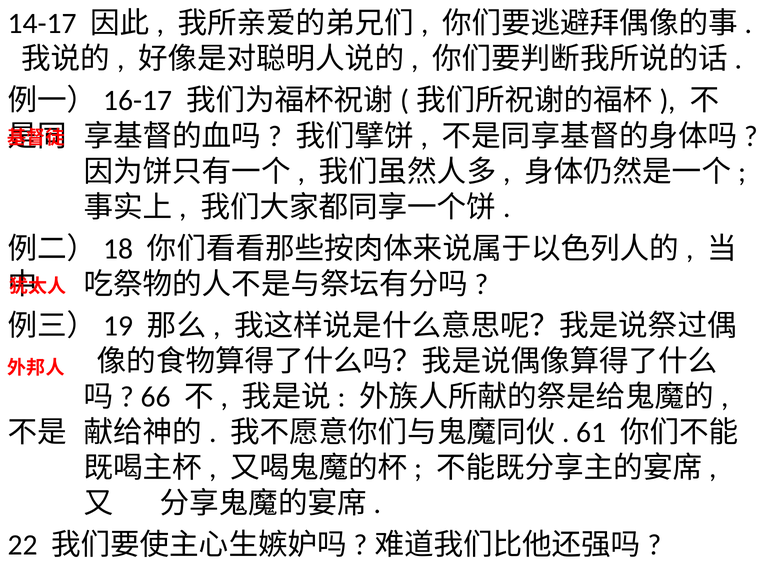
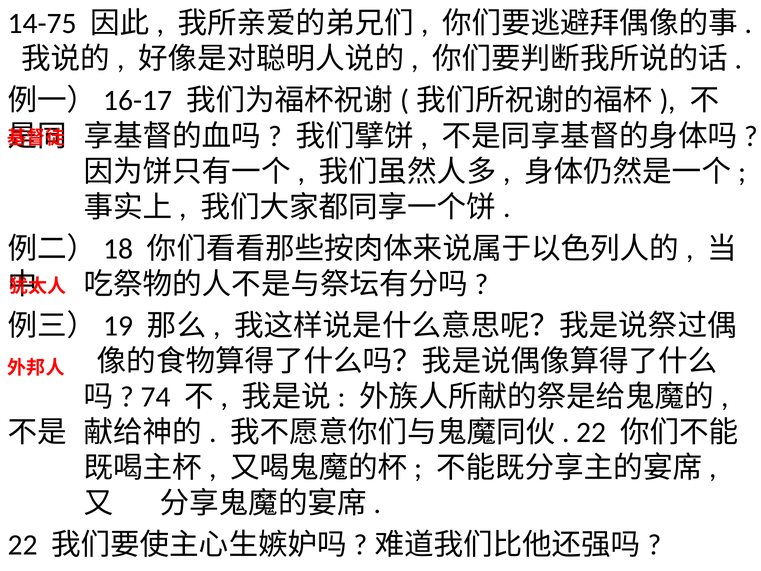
14-17: 14-17 -> 14-75
66: 66 -> 74
61 at (591, 432): 61 -> 22
